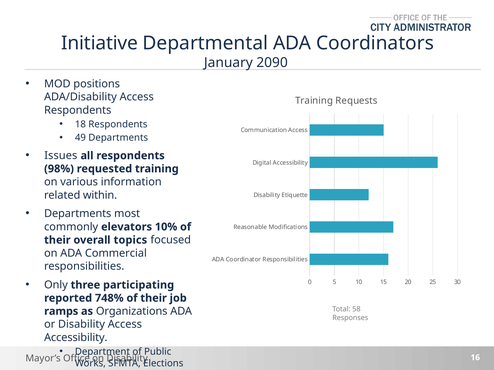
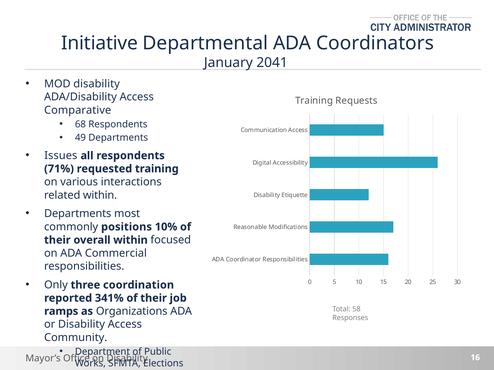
2090: 2090 -> 2041
MOD positions: positions -> disability
Respondents at (78, 110): Respondents -> Comparative
18: 18 -> 68
98%: 98% -> 71%
information: information -> interactions
elevators: elevators -> positions
overall topics: topics -> within
participating: participating -> coordination
748%: 748% -> 341%
Accessibility at (76, 338): Accessibility -> Community
